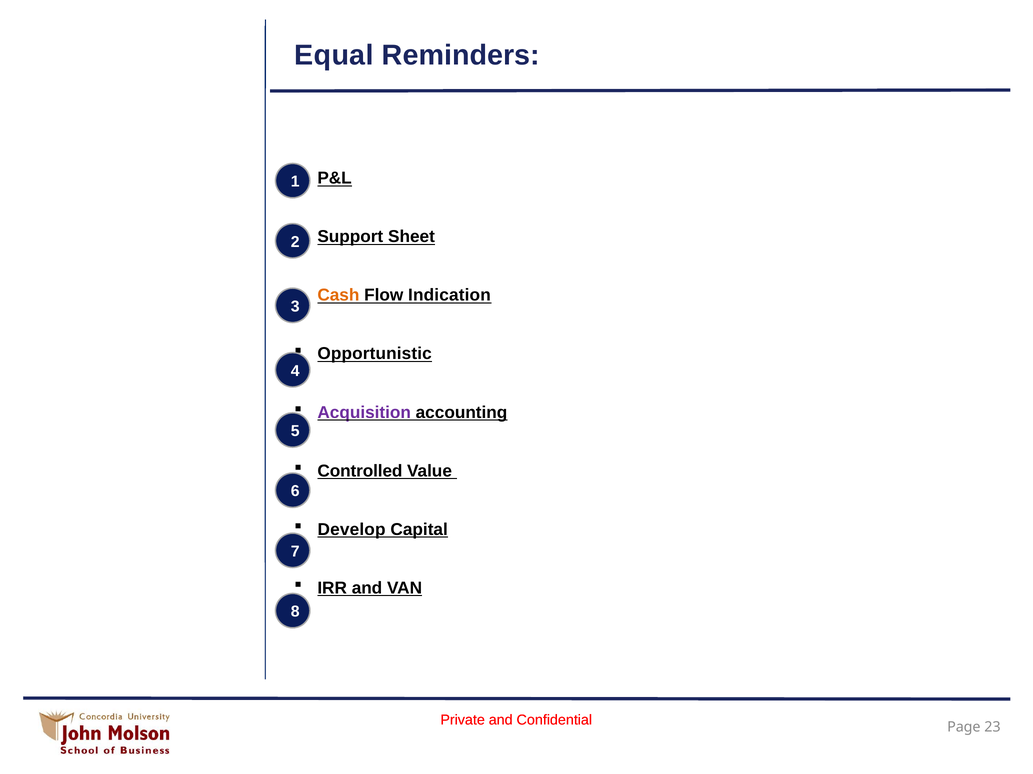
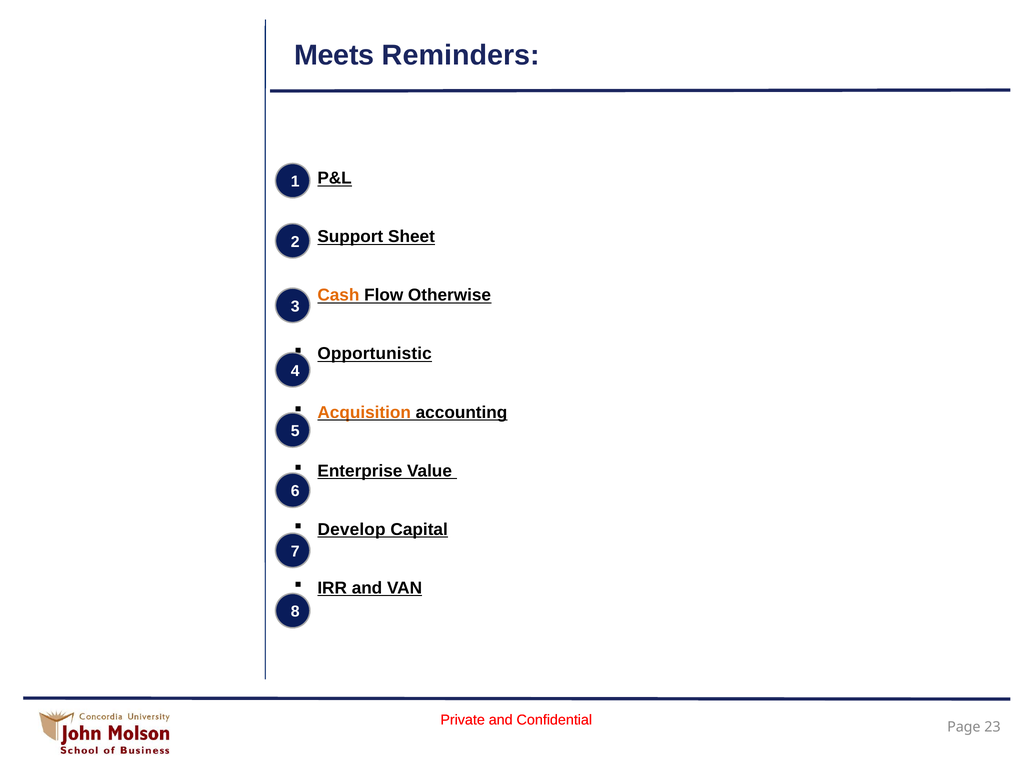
Equal: Equal -> Meets
Indication: Indication -> Otherwise
Acquisition colour: purple -> orange
Controlled: Controlled -> Enterprise
